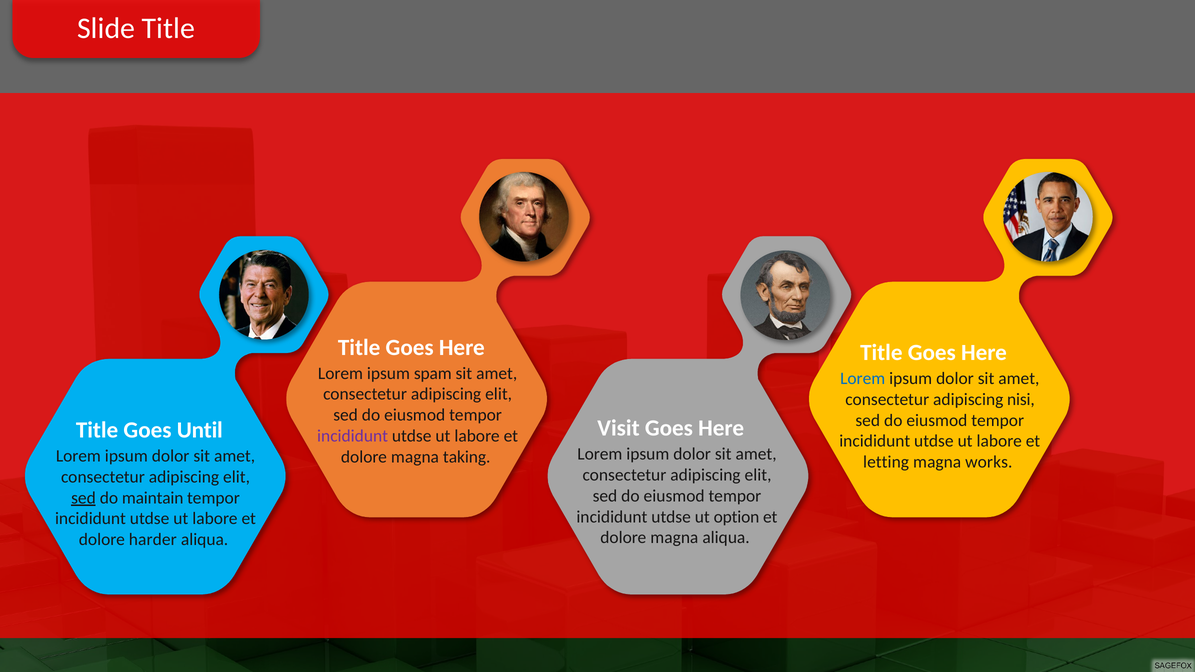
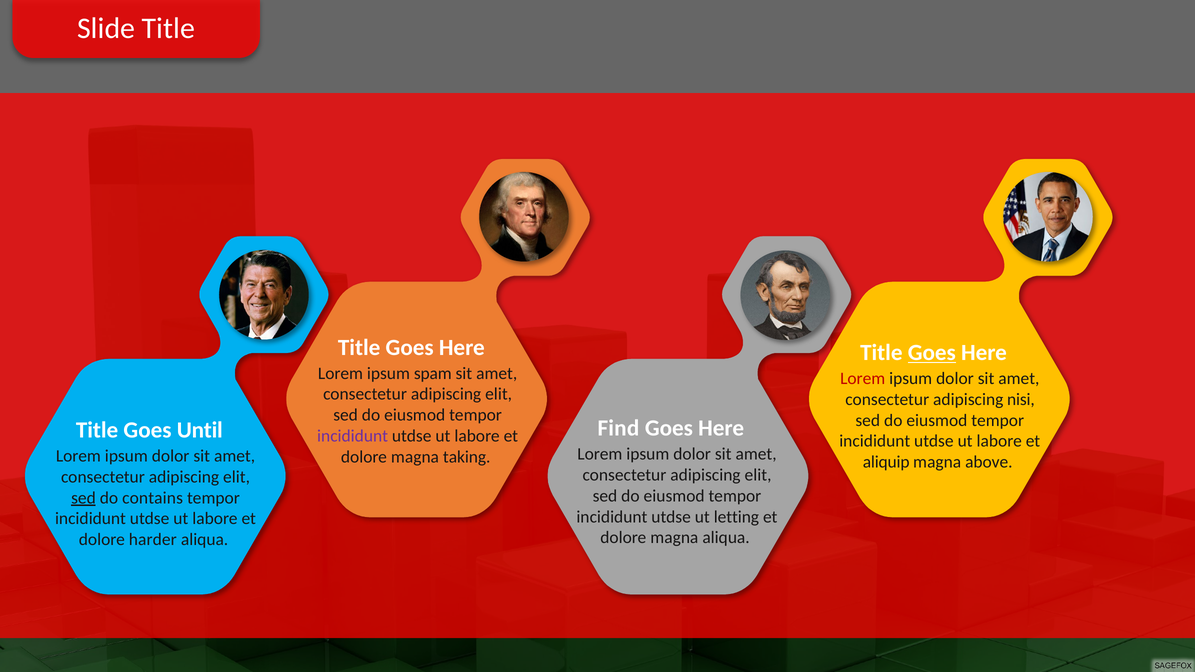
Goes at (932, 353) underline: none -> present
Lorem at (863, 379) colour: blue -> red
Visit: Visit -> Find
letting: letting -> aliquip
works: works -> above
maintain: maintain -> contains
option: option -> letting
